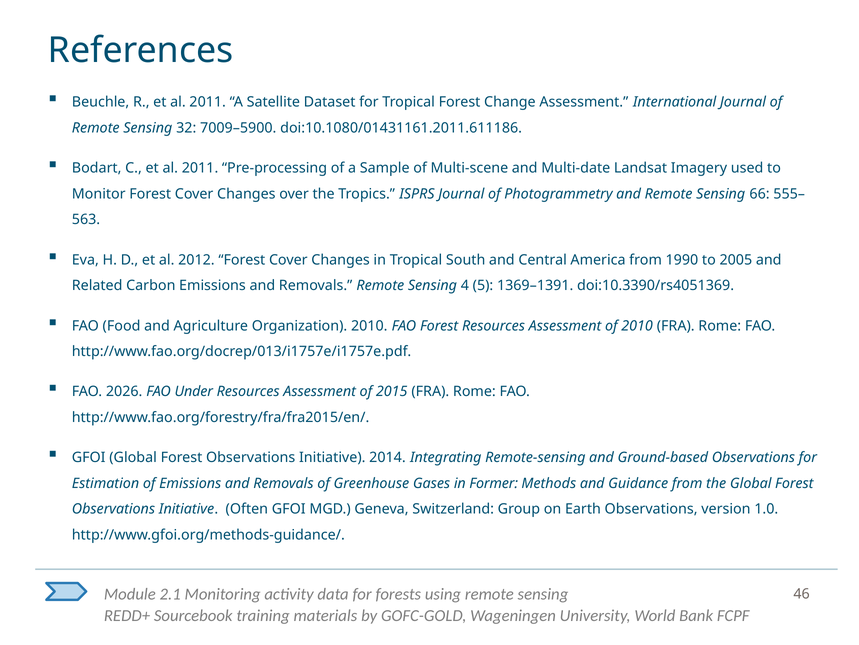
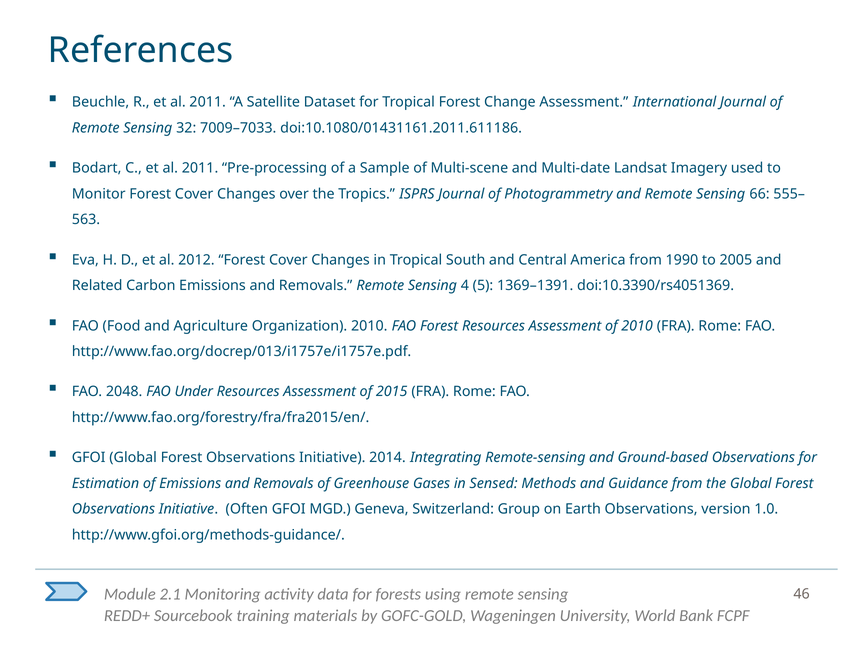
7009–5900: 7009–5900 -> 7009–7033
2026: 2026 -> 2048
Former: Former -> Sensed
